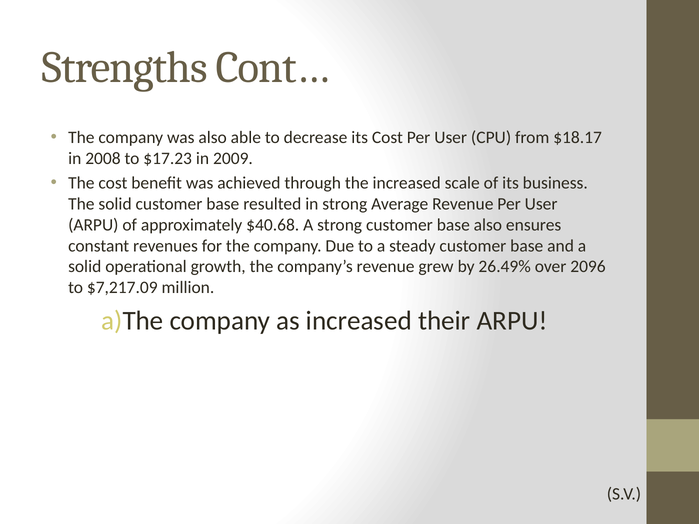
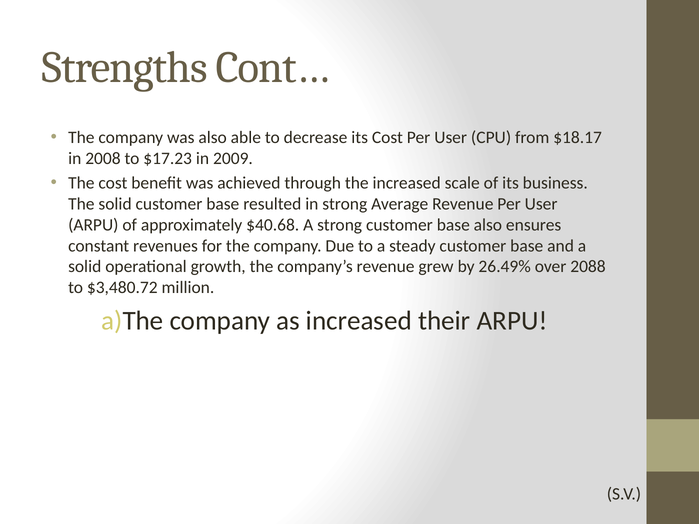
2096: 2096 -> 2088
$7,217.09: $7,217.09 -> $3,480.72
